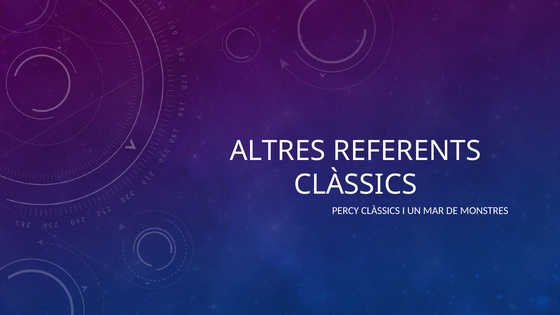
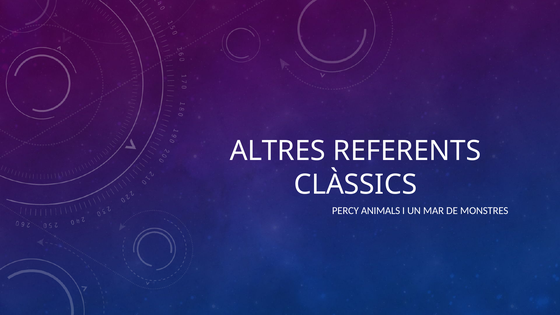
PERCY CLÀSSICS: CLÀSSICS -> ANIMALS
